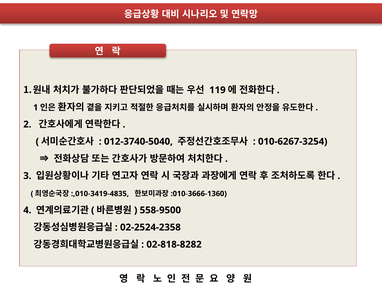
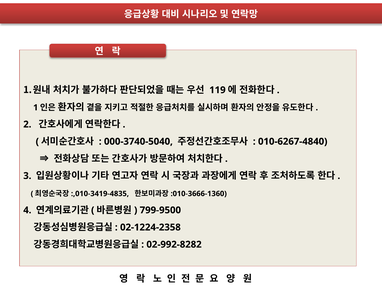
012-3740-5040: 012-3740-5040 -> 000-3740-5040
010-6267-3254: 010-6267-3254 -> 010-6267-4840
558-9500: 558-9500 -> 799-9500
02-2524-2358: 02-2524-2358 -> 02-1224-2358
02-818-8282: 02-818-8282 -> 02-992-8282
